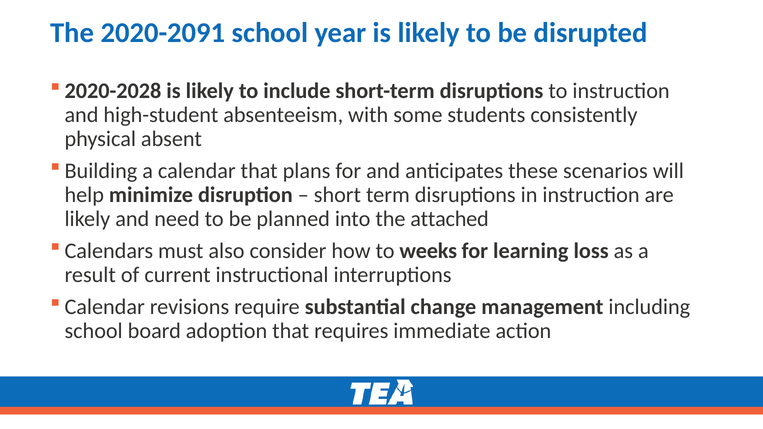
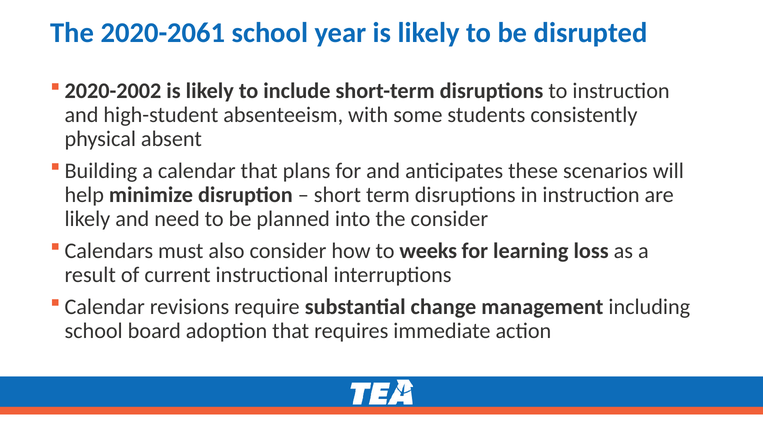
2020-2091: 2020-2091 -> 2020-2061
2020-2028: 2020-2028 -> 2020-2002
the attached: attached -> consider
